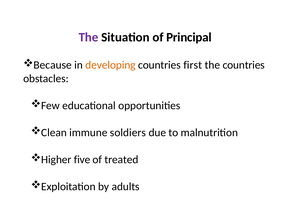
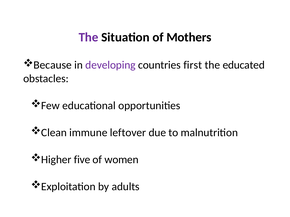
Principal: Principal -> Mothers
developing colour: orange -> purple
the countries: countries -> educated
soldiers: soldiers -> leftover
treated: treated -> women
